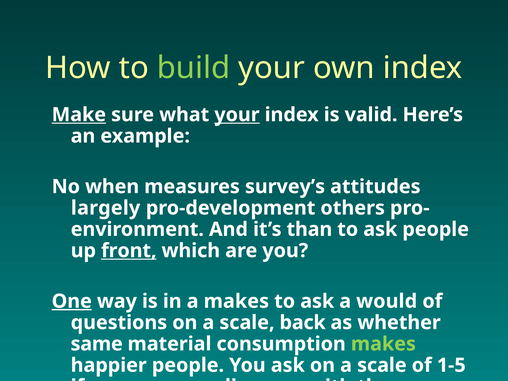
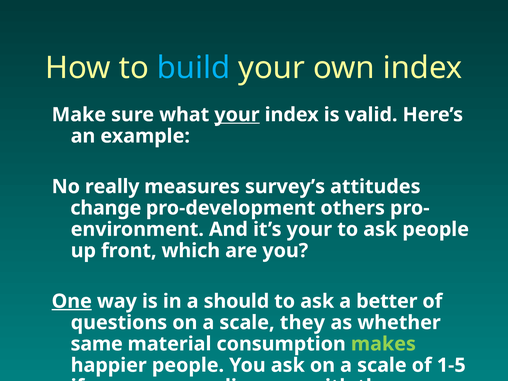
build colour: light green -> light blue
Make underline: present -> none
when: when -> really
largely: largely -> change
it’s than: than -> your
front underline: present -> none
a makes: makes -> should
would: would -> better
back: back -> they
